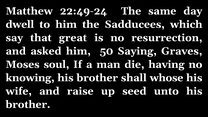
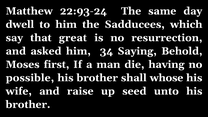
22:49-24: 22:49-24 -> 22:93-24
50: 50 -> 34
Graves: Graves -> Behold
soul: soul -> first
knowing: knowing -> possible
